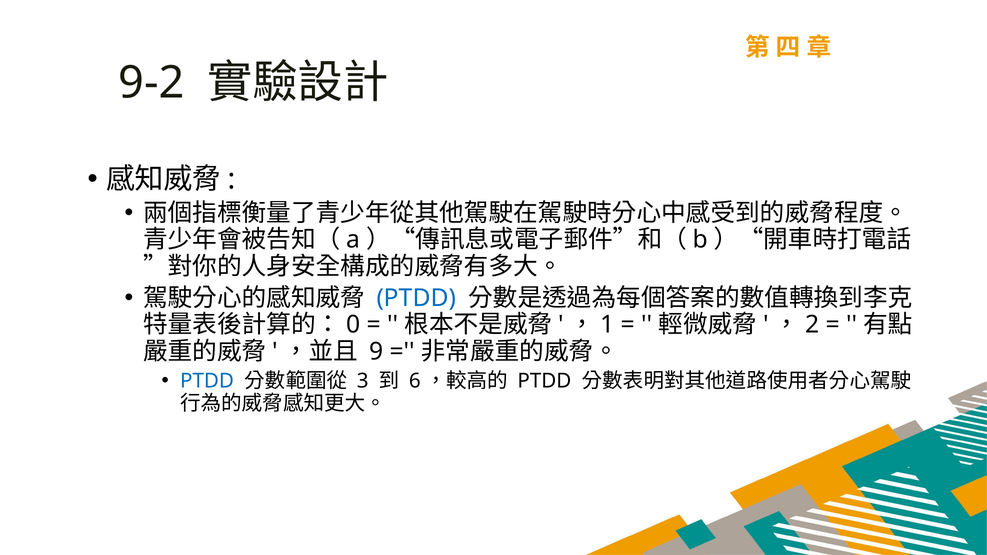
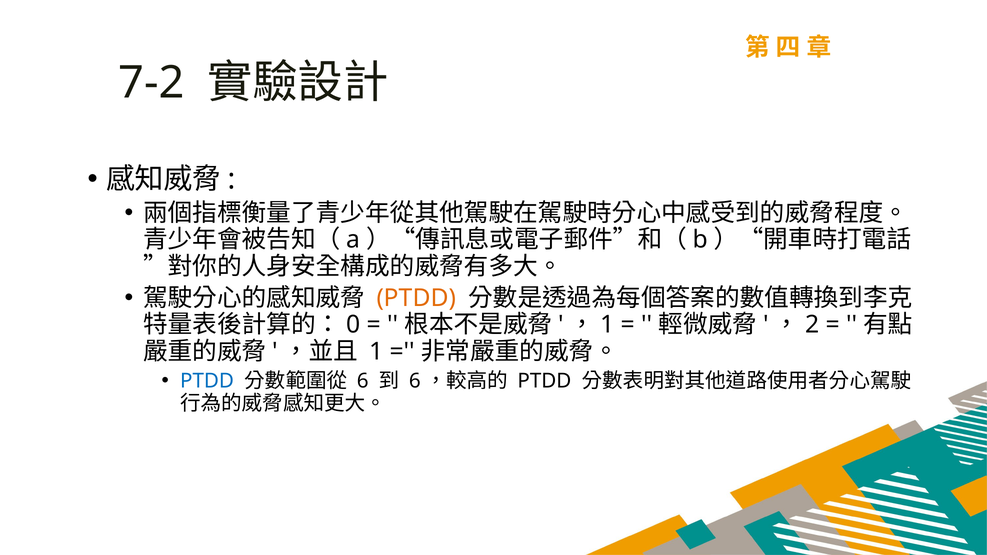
9-2: 9-2 -> 7-2
PTDD at (416, 298) colour: blue -> orange
9 at (376, 352): 9 -> 1
3 at (363, 381): 3 -> 6
